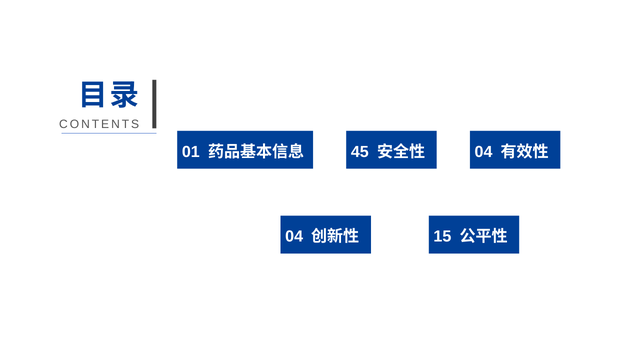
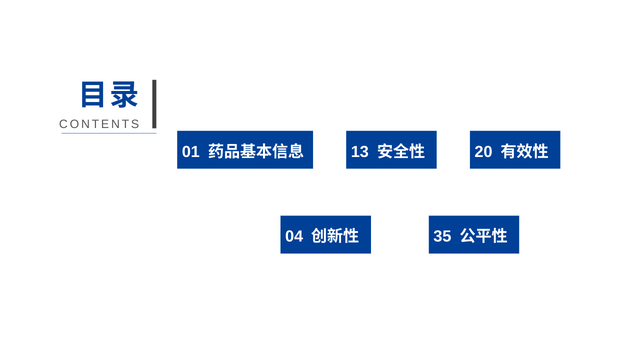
45: 45 -> 13
04 at (484, 152): 04 -> 20
15: 15 -> 35
